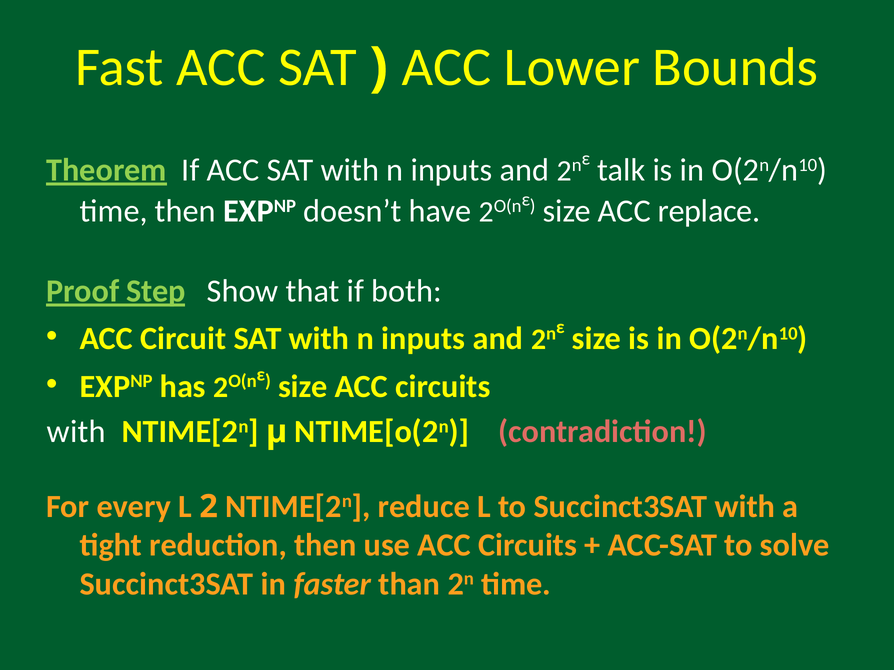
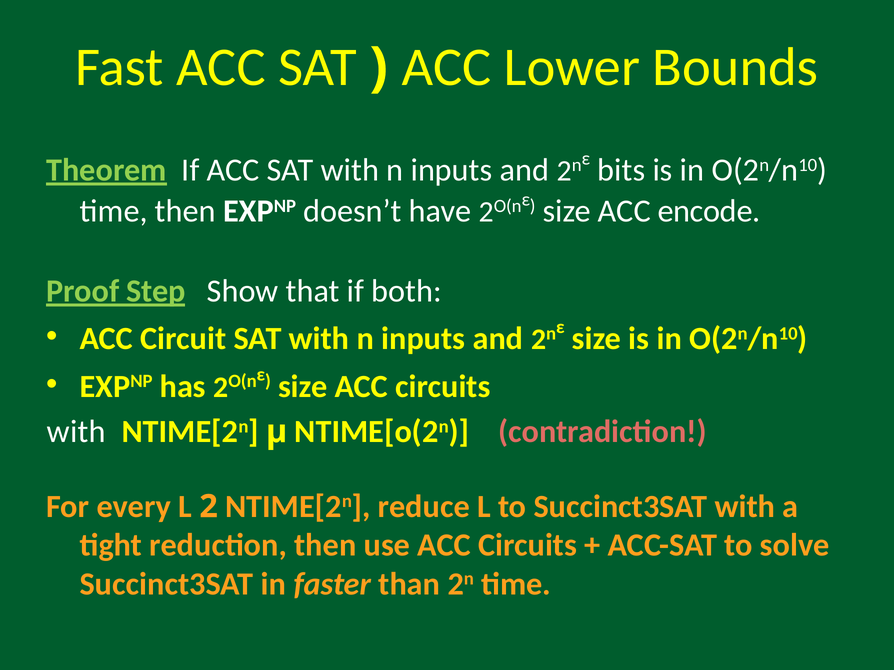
talk: talk -> bits
replace: replace -> encode
